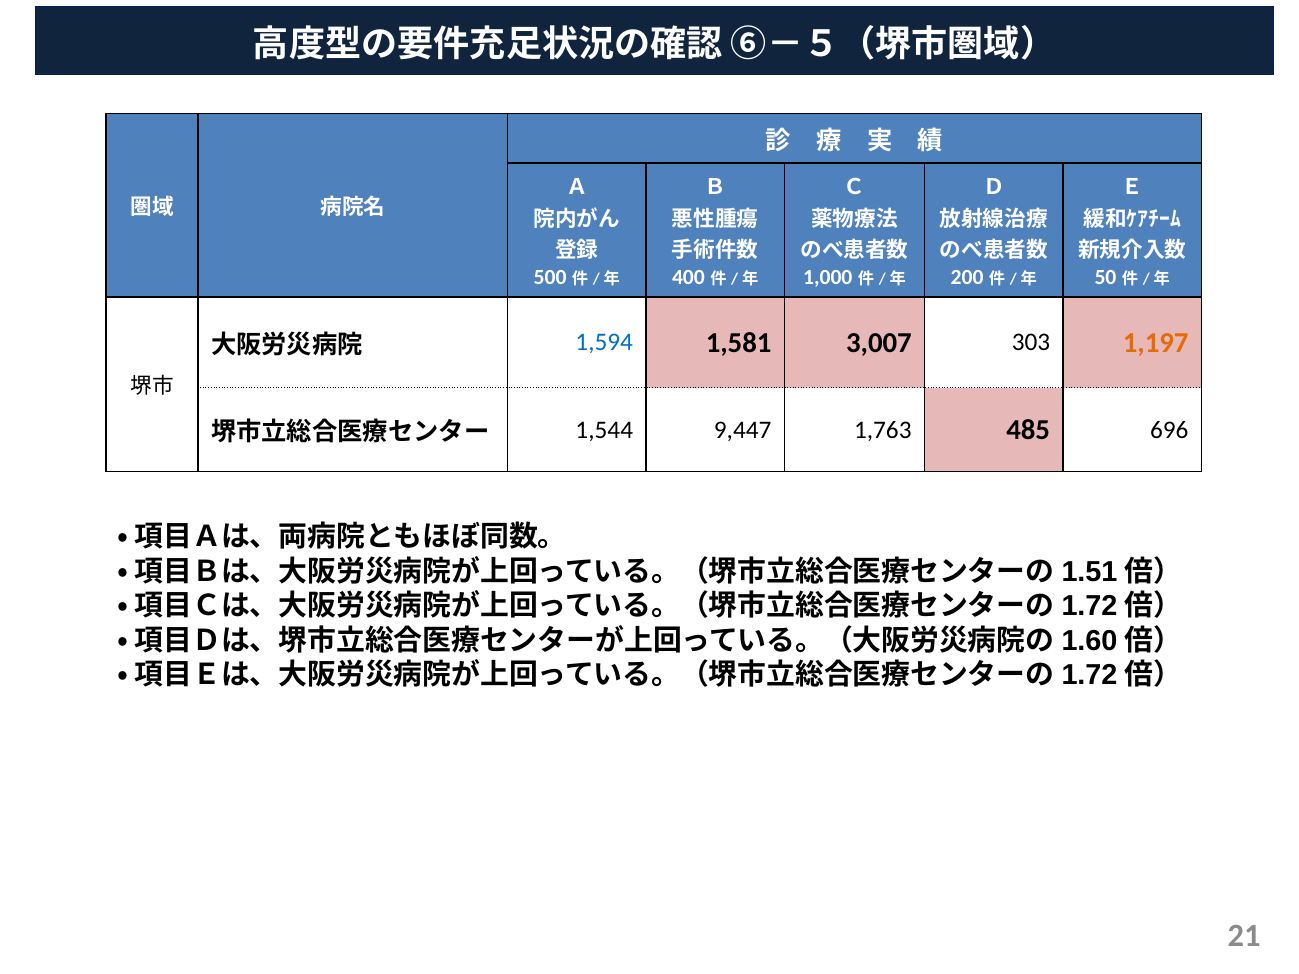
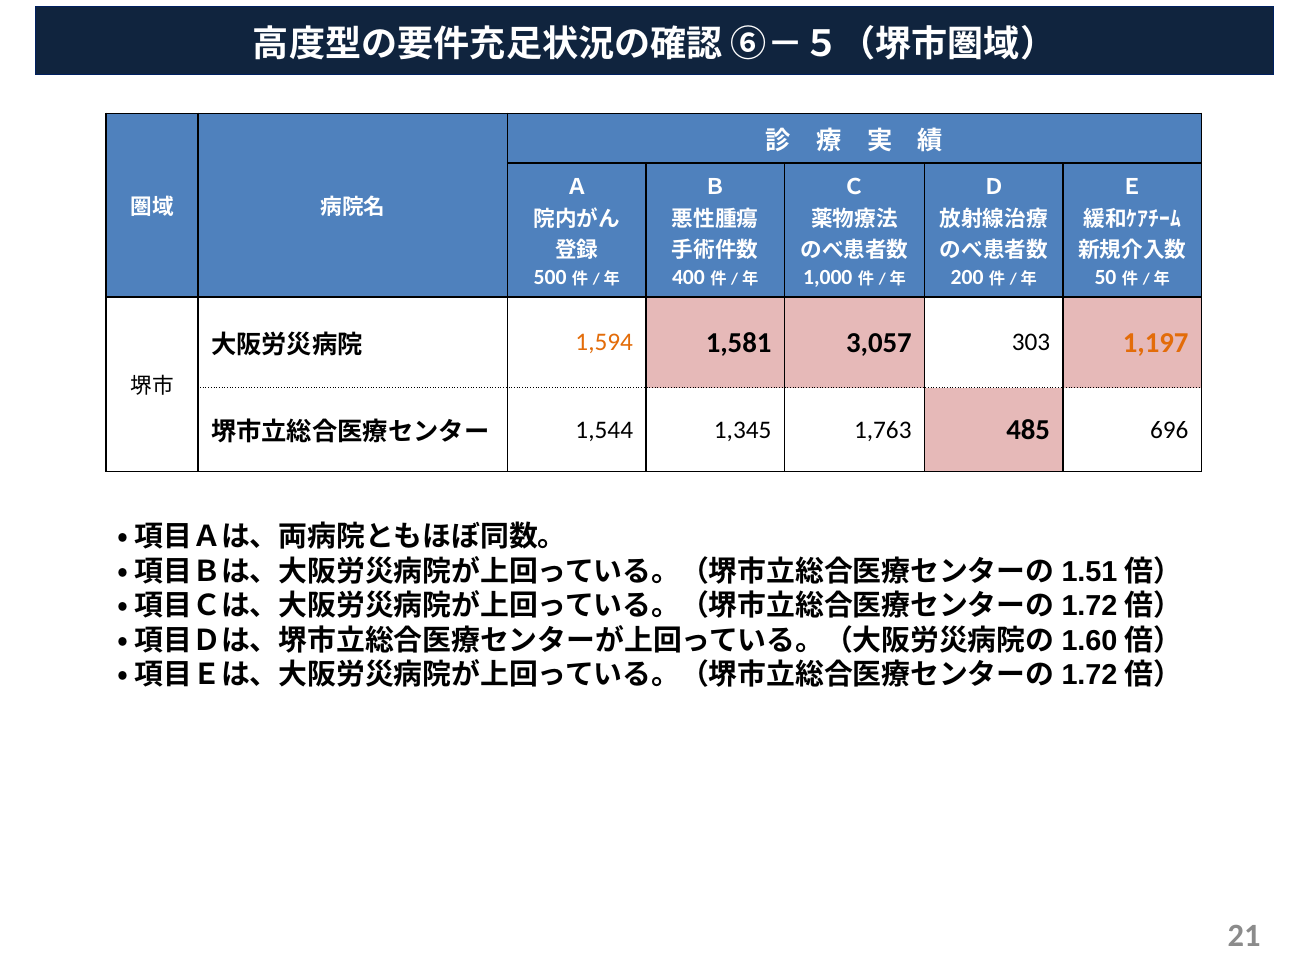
1,594 colour: blue -> orange
3,007: 3,007 -> 3,057
9,447: 9,447 -> 1,345
